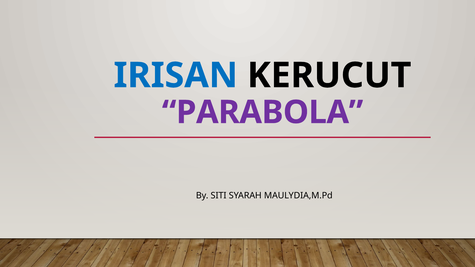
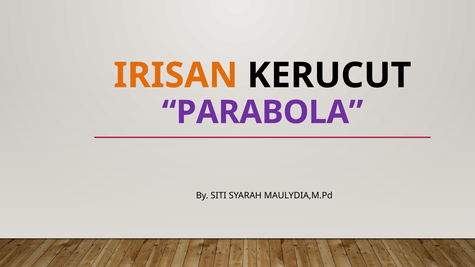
IRISAN colour: blue -> orange
